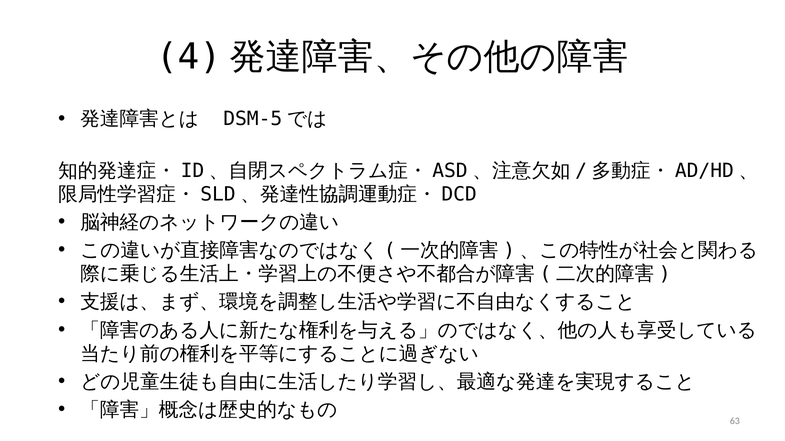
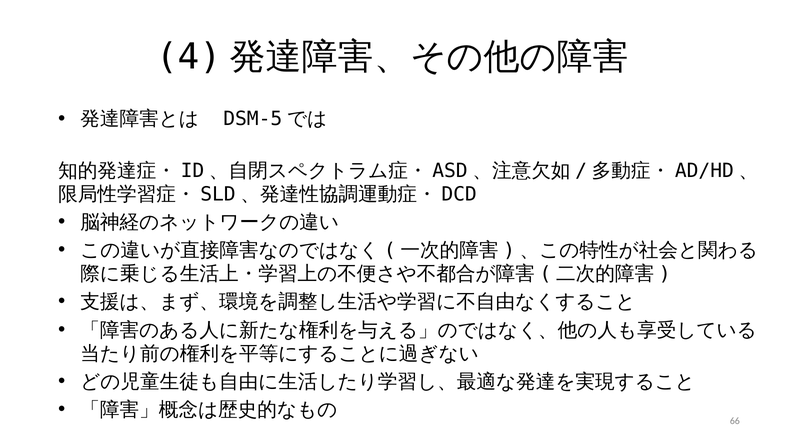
63: 63 -> 66
